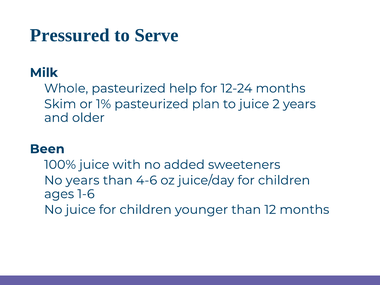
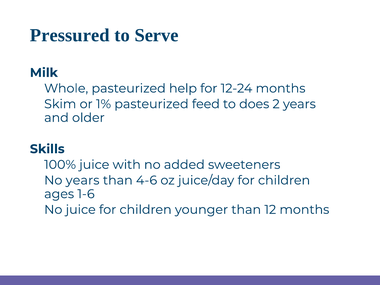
plan: plan -> feed
to juice: juice -> does
Been: Been -> Skills
